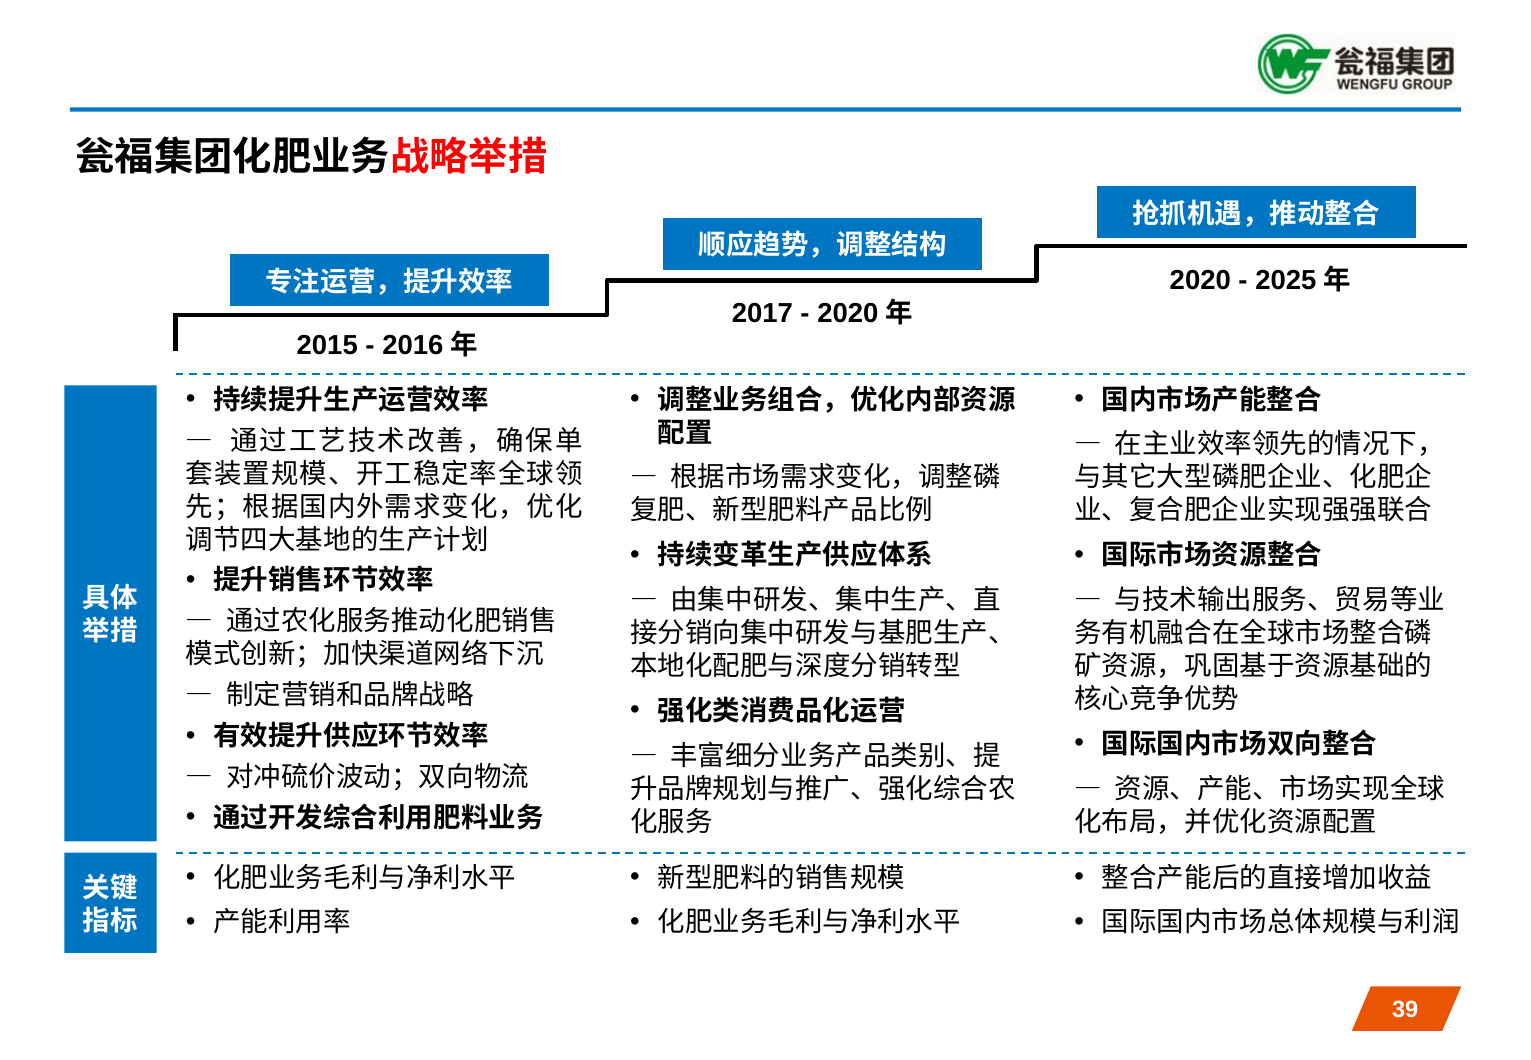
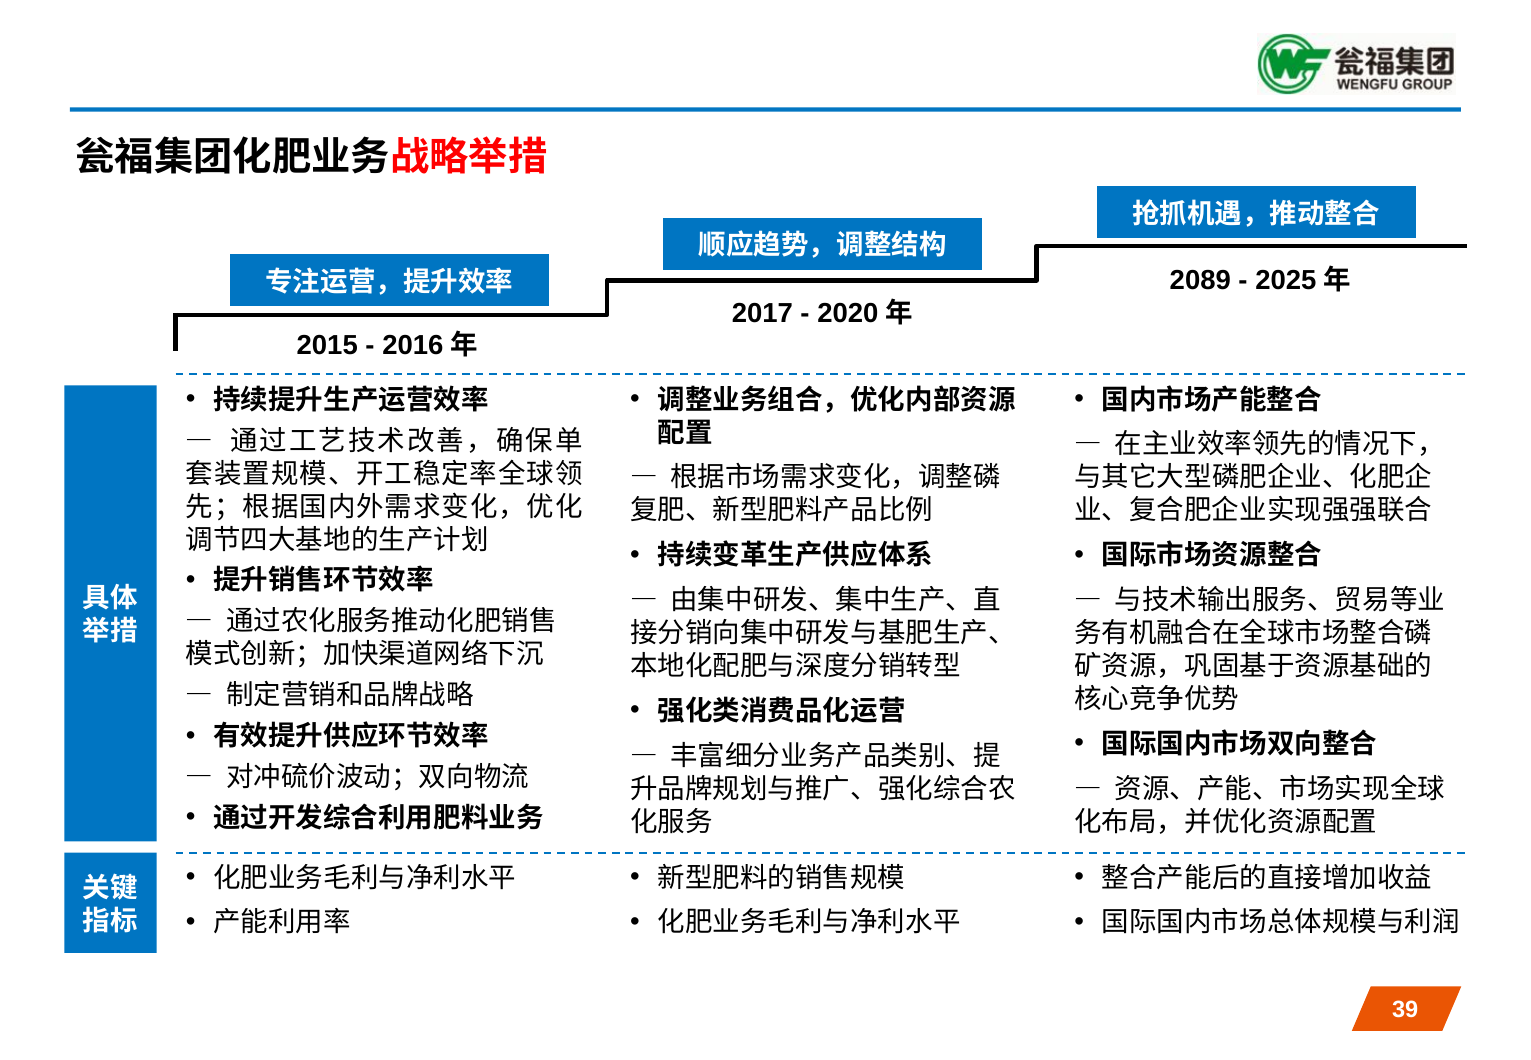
2020: 2020 -> 2089
